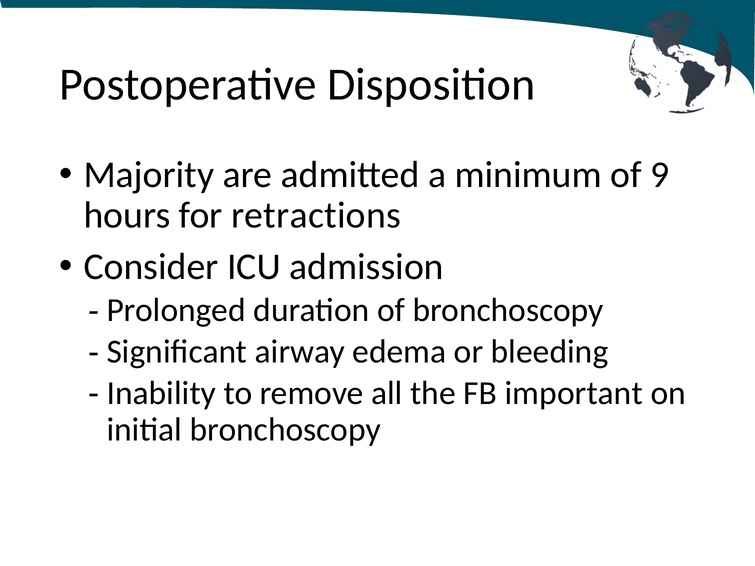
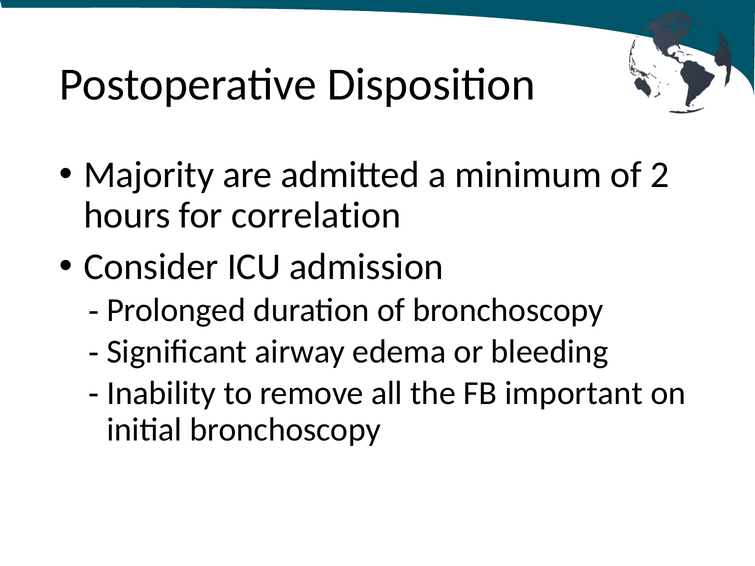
9: 9 -> 2
retractions: retractions -> correlation
